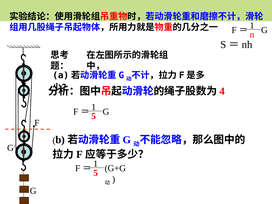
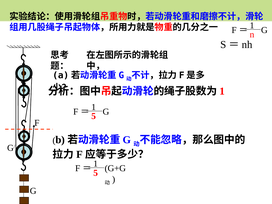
4 at (222, 91): 4 -> 1
